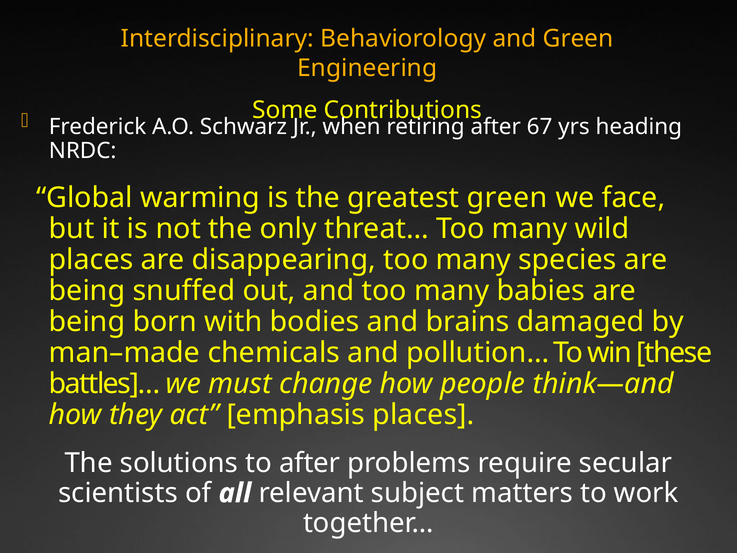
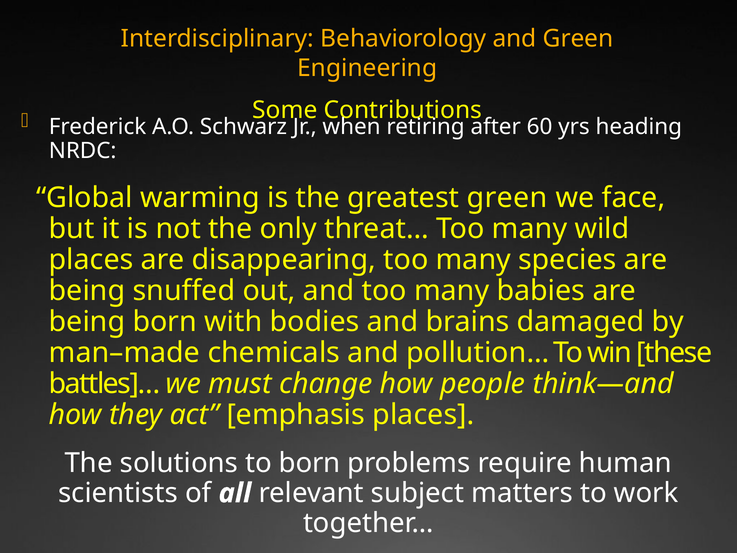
67: 67 -> 60
to after: after -> born
secular: secular -> human
